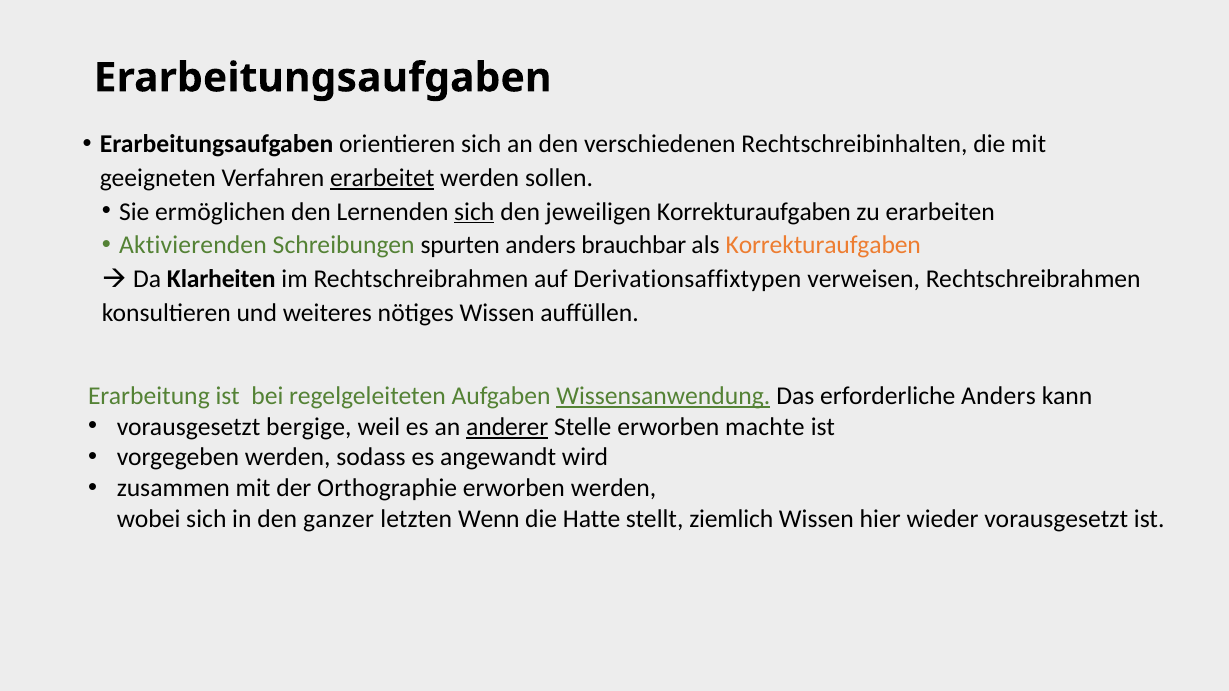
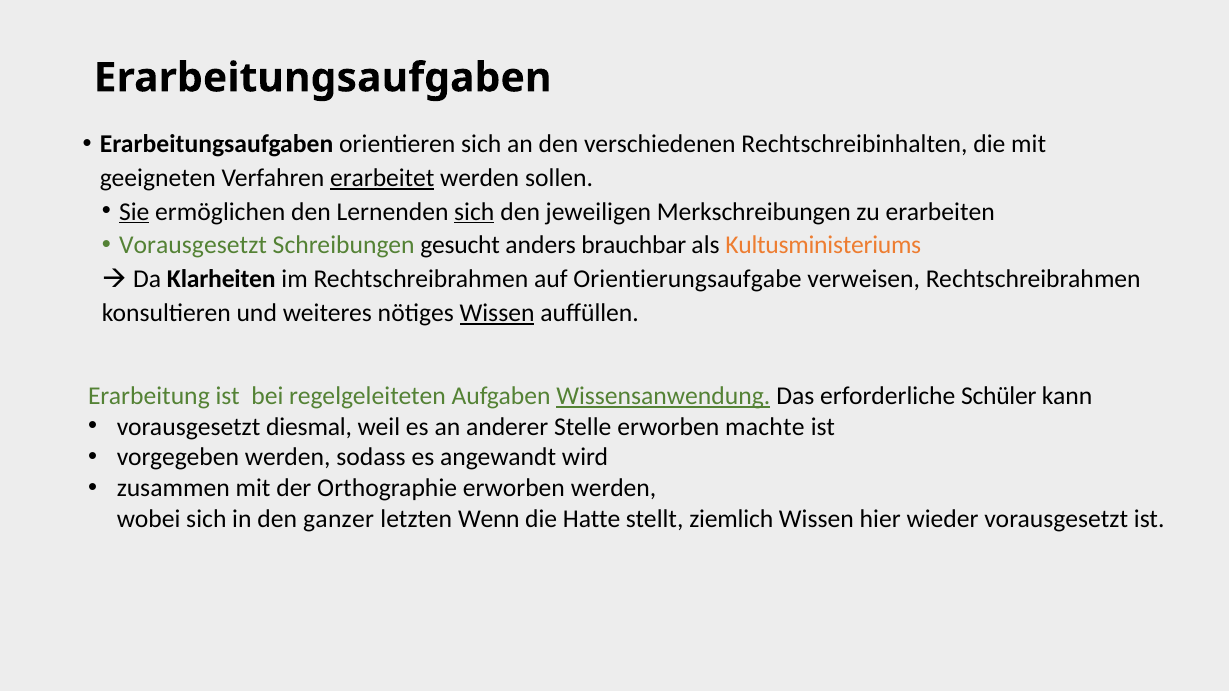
Sie underline: none -> present
jeweiligen Korrekturaufgaben: Korrekturaufgaben -> Merkschreibungen
Aktivierenden at (193, 246): Aktivierenden -> Vorausgesetzt
spurten: spurten -> gesucht
als Korrekturaufgaben: Korrekturaufgaben -> Kultusministeriums
Derivationsaffixtypen: Derivationsaffixtypen -> Orientierungsaufgabe
Wissen at (497, 313) underline: none -> present
erforderliche Anders: Anders -> Schüler
bergige: bergige -> diesmal
anderer underline: present -> none
